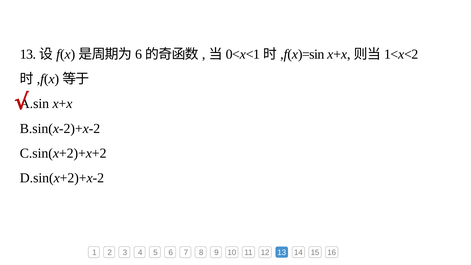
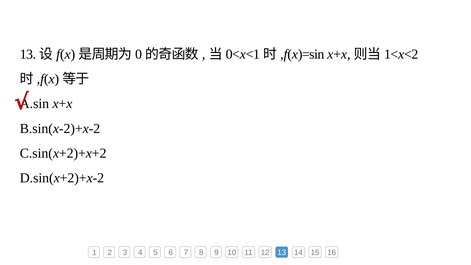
6 at (139, 54): 6 -> 0
